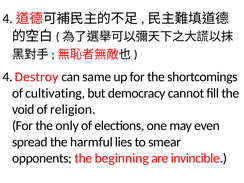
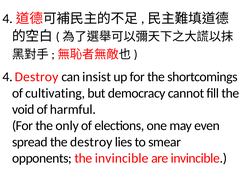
same: same -> insist
religion: religion -> harmful
the harmful: harmful -> destroy
the beginning: beginning -> invincible
